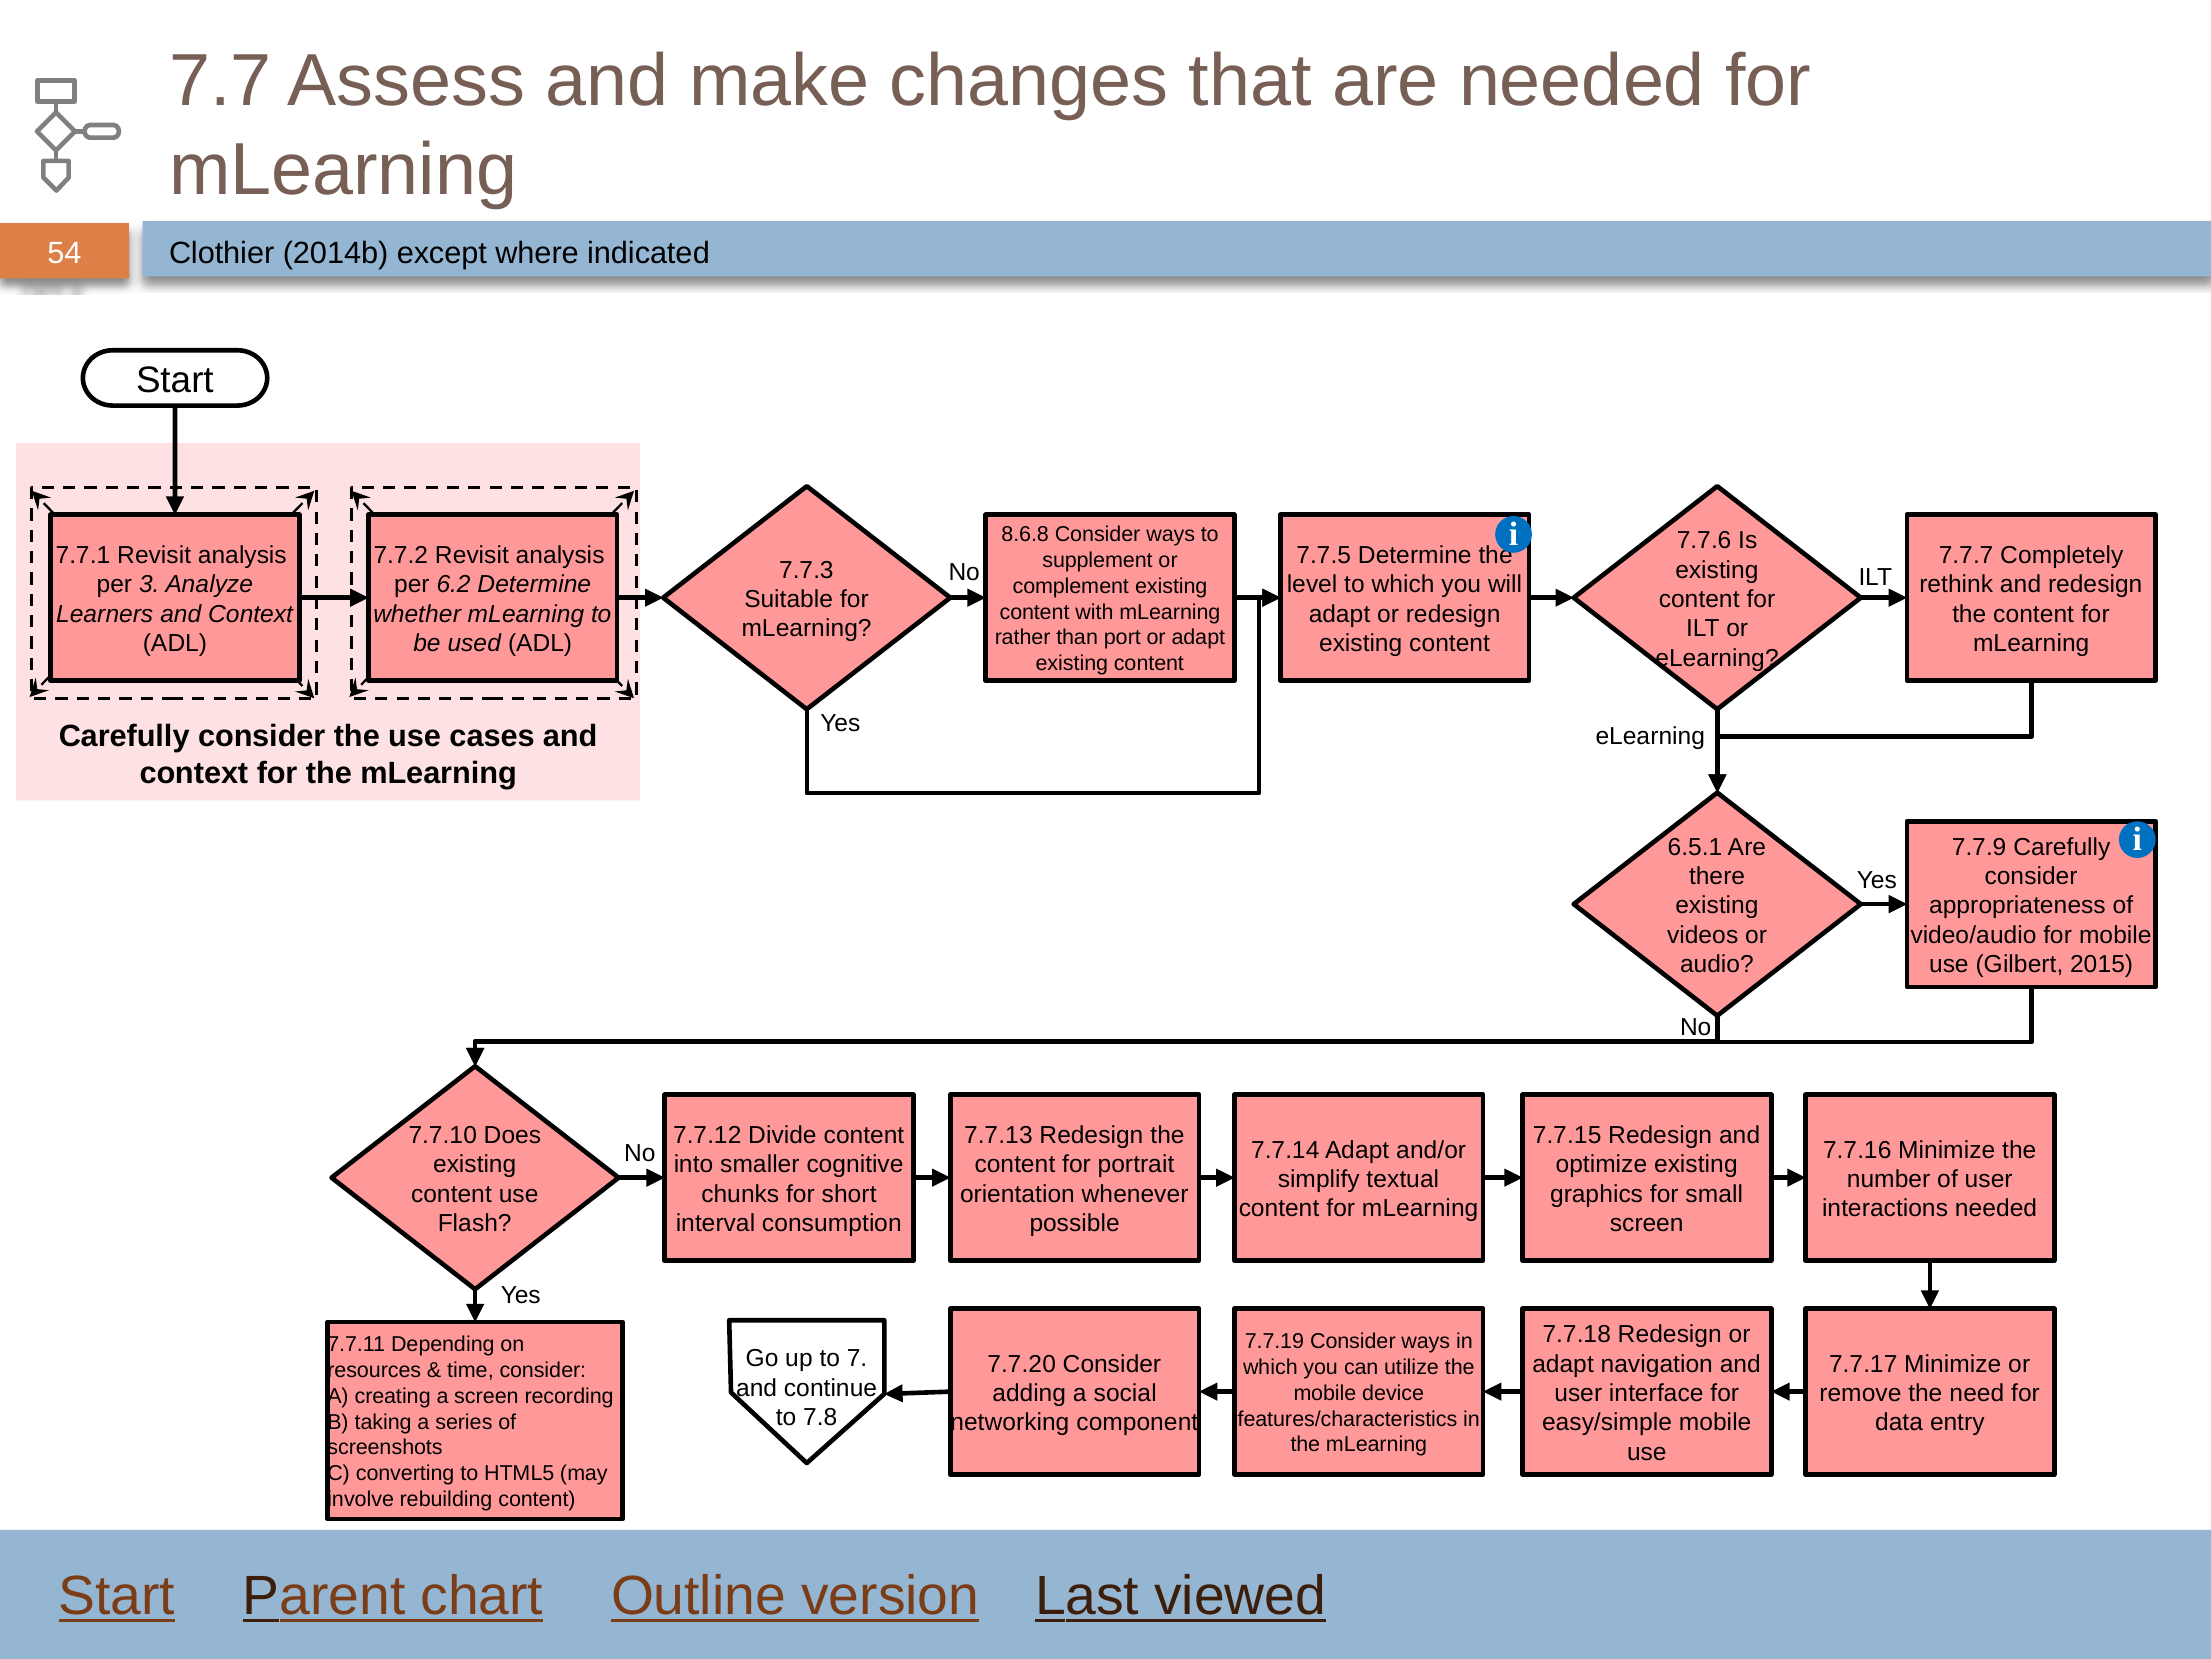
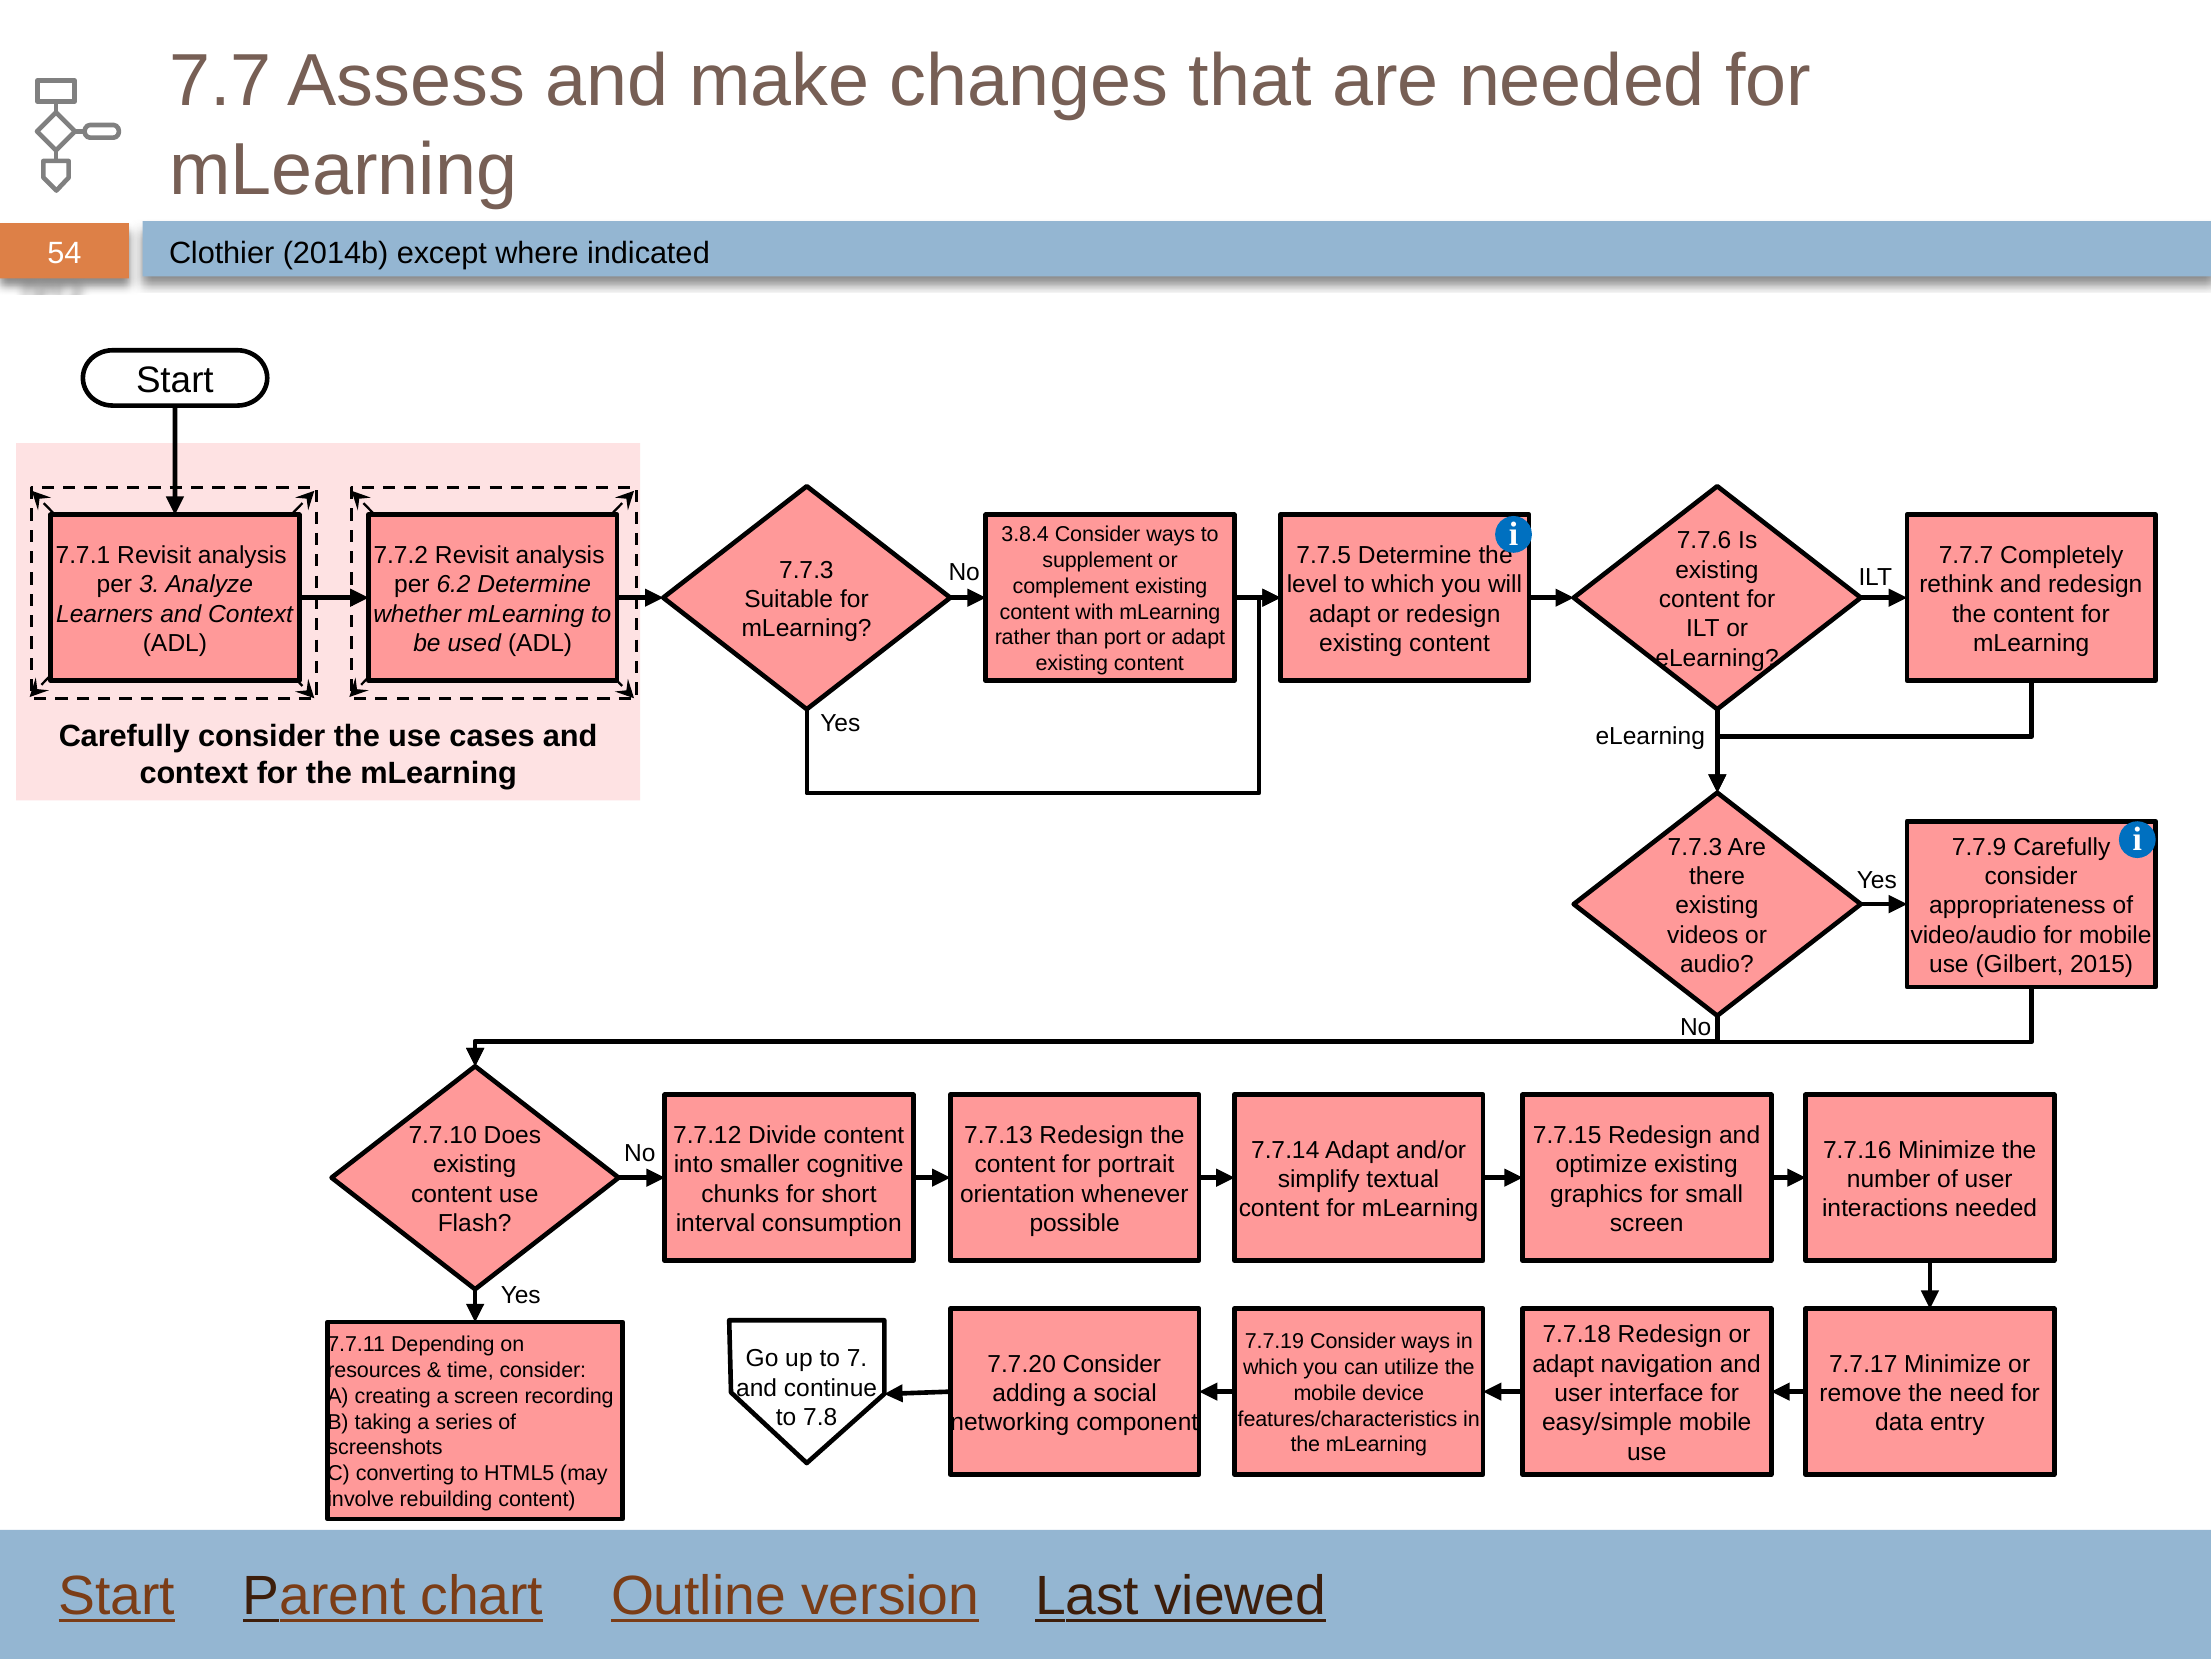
8.6.8: 8.6.8 -> 3.8.4
6.5.1 at (1695, 847): 6.5.1 -> 7.7.3
